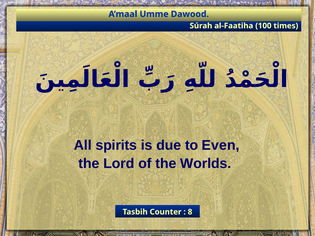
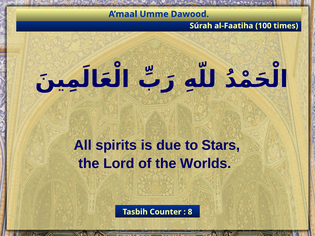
Even: Even -> Stars
